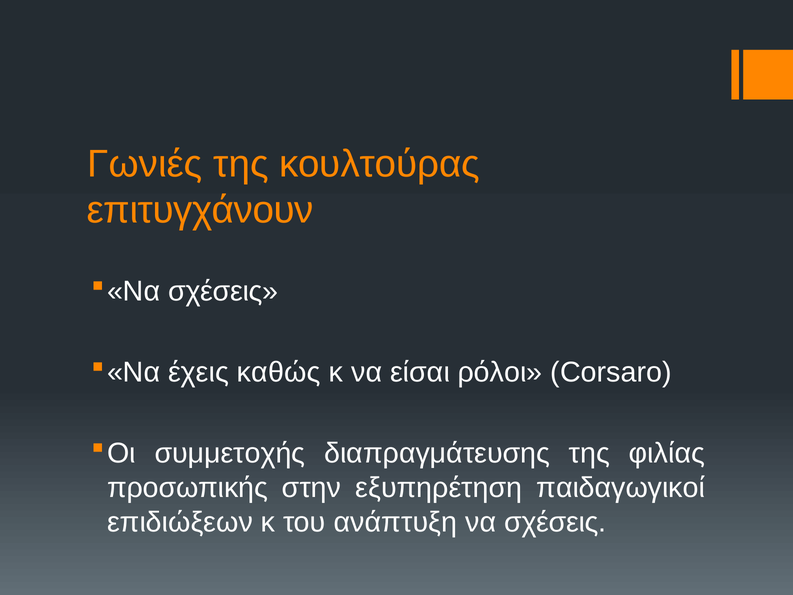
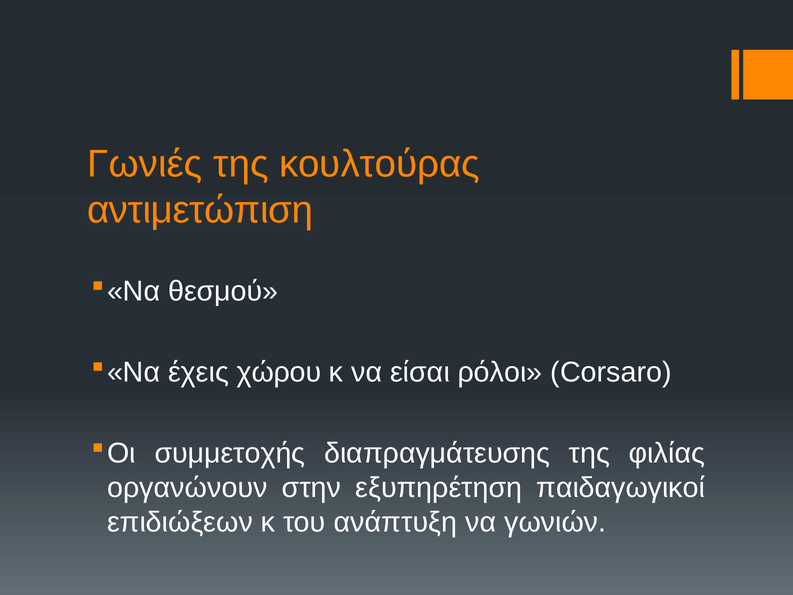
επιτυγχάνουν: επιτυγχάνουν -> αντιμετώπιση
σχέσεις at (223, 291): σχέσεις -> θεσμού
καθώς: καθώς -> χώρου
προσωπικής: προσωπικής -> οργανώνουν
να σχέσεις: σχέσεις -> γωνιών
